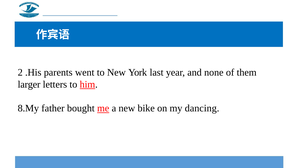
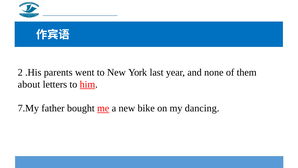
larger: larger -> about
8.My: 8.My -> 7.My
